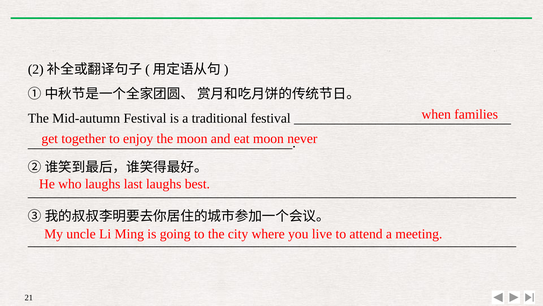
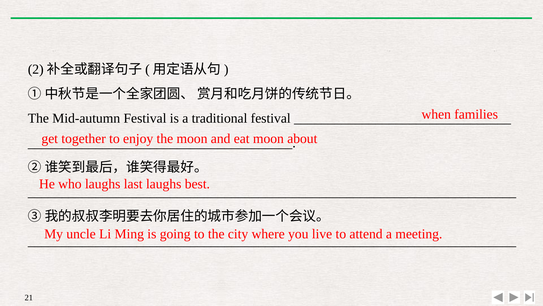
never: never -> about
